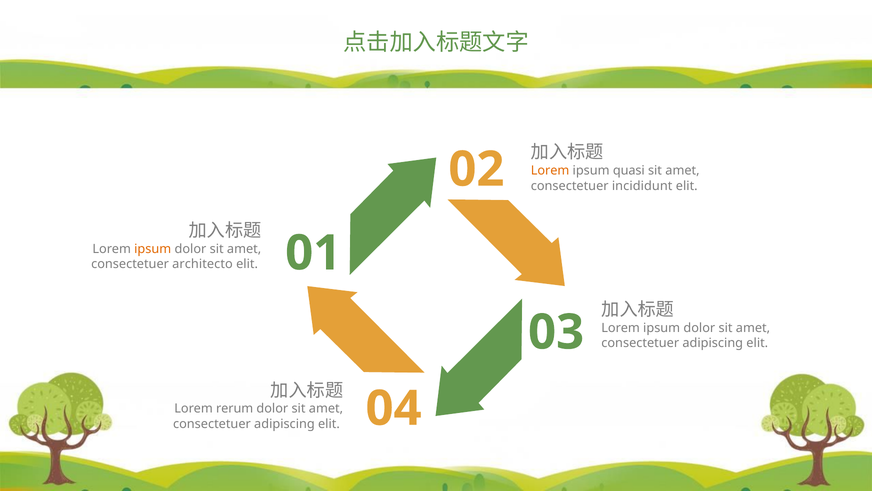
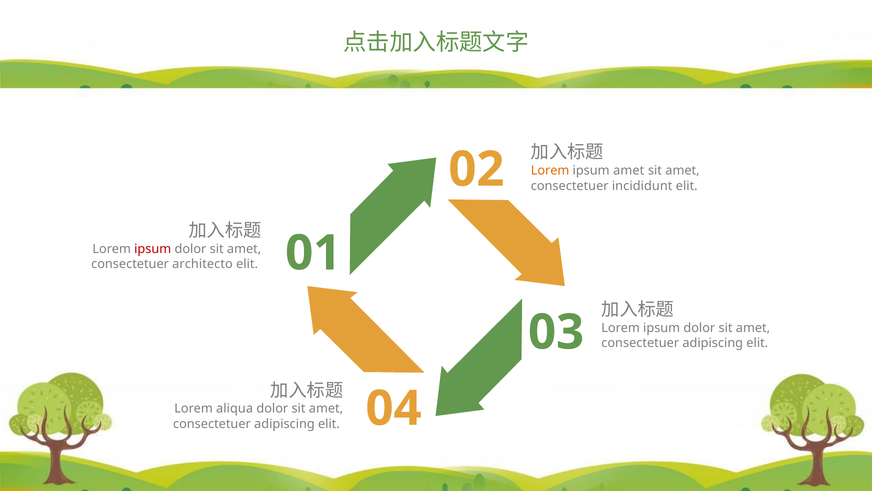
ipsum quasi: quasi -> amet
ipsum at (153, 249) colour: orange -> red
rerum: rerum -> aliqua
